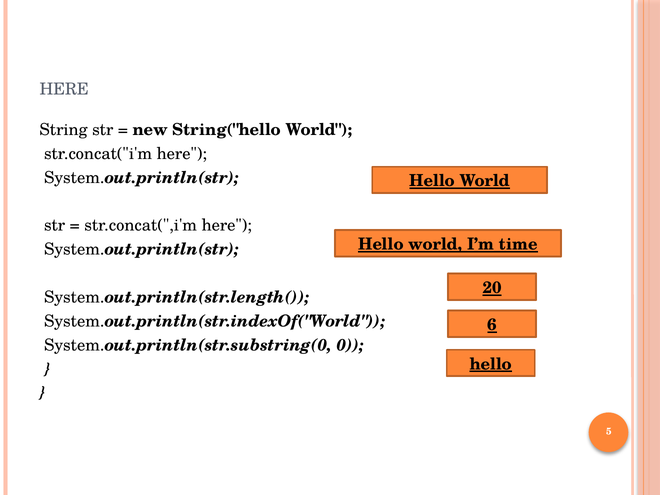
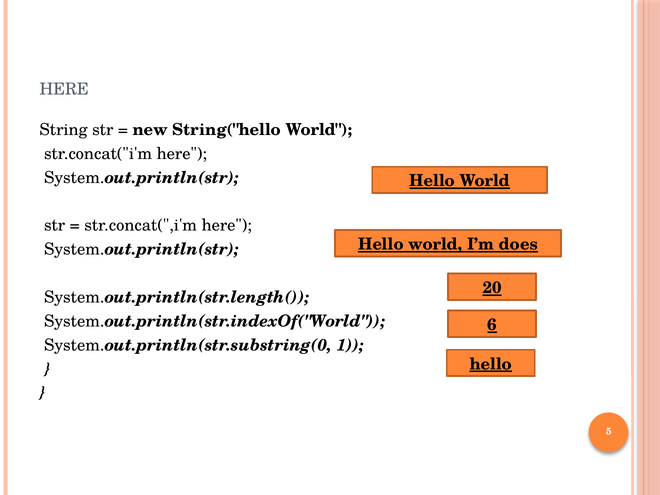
time: time -> does
0: 0 -> 1
